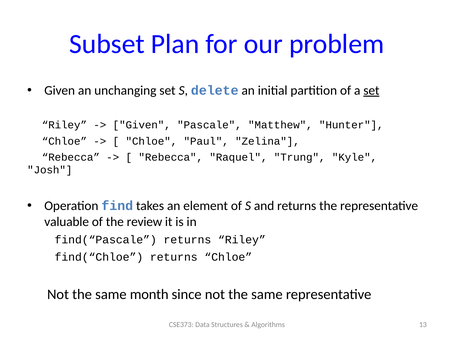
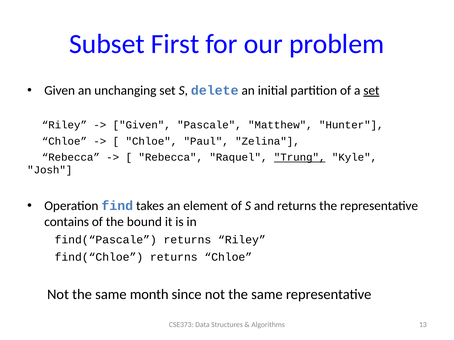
Plan: Plan -> First
Trung underline: none -> present
valuable: valuable -> contains
review: review -> bound
